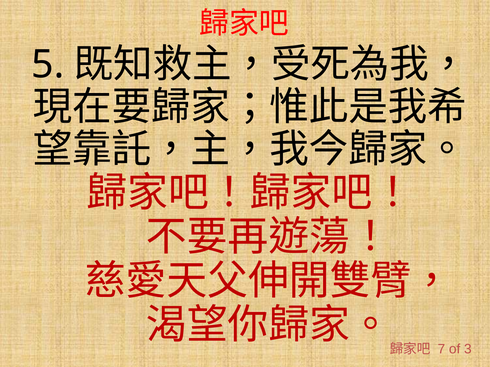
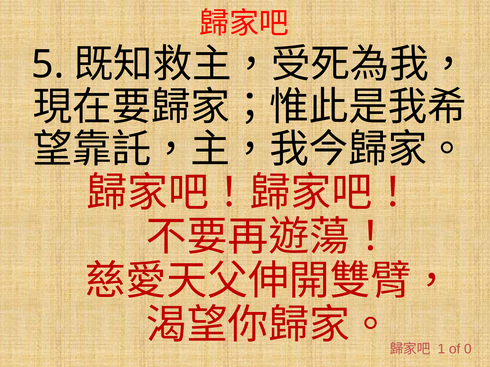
7: 7 -> 1
3: 3 -> 0
